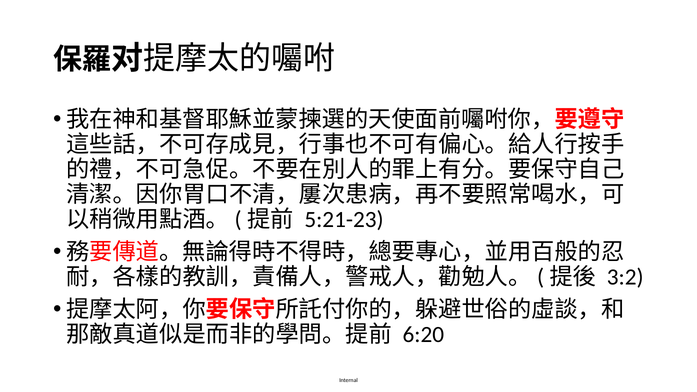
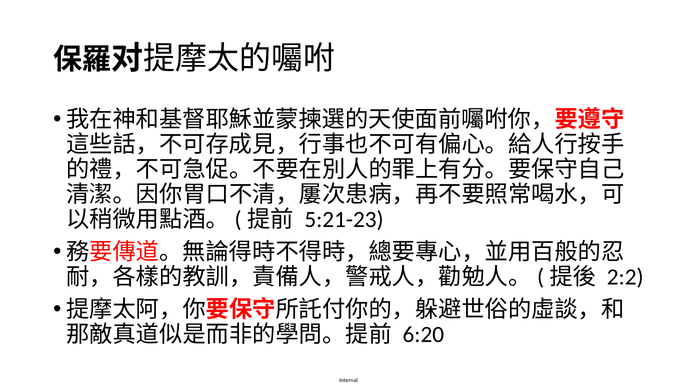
3:2: 3:2 -> 2:2
